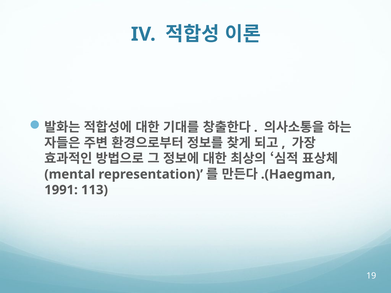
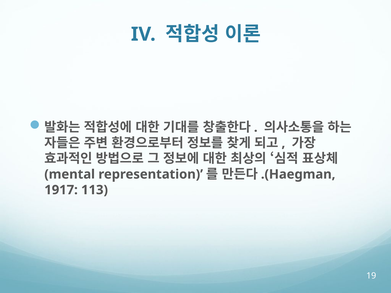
1991: 1991 -> 1917
